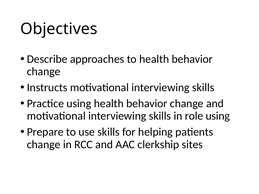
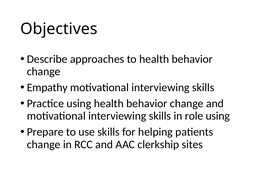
Instructs: Instructs -> Empathy
